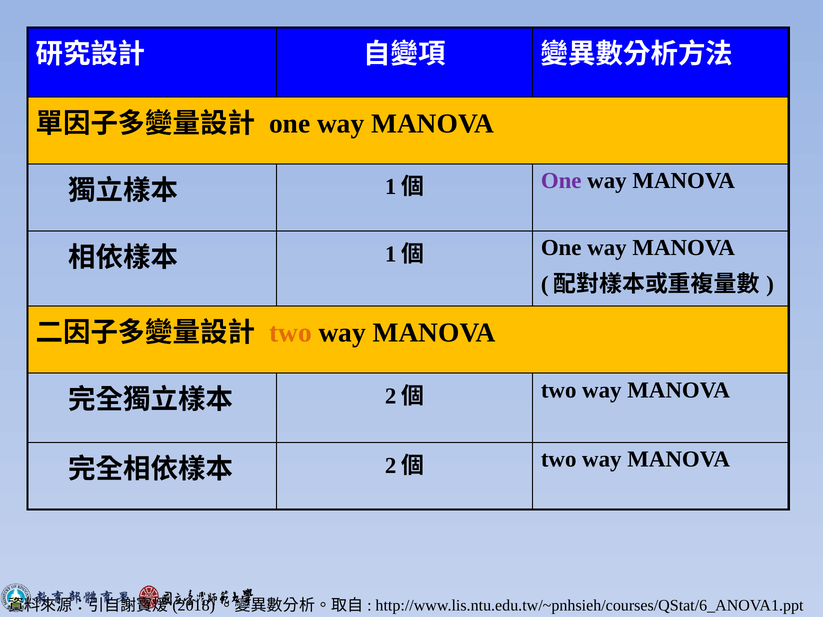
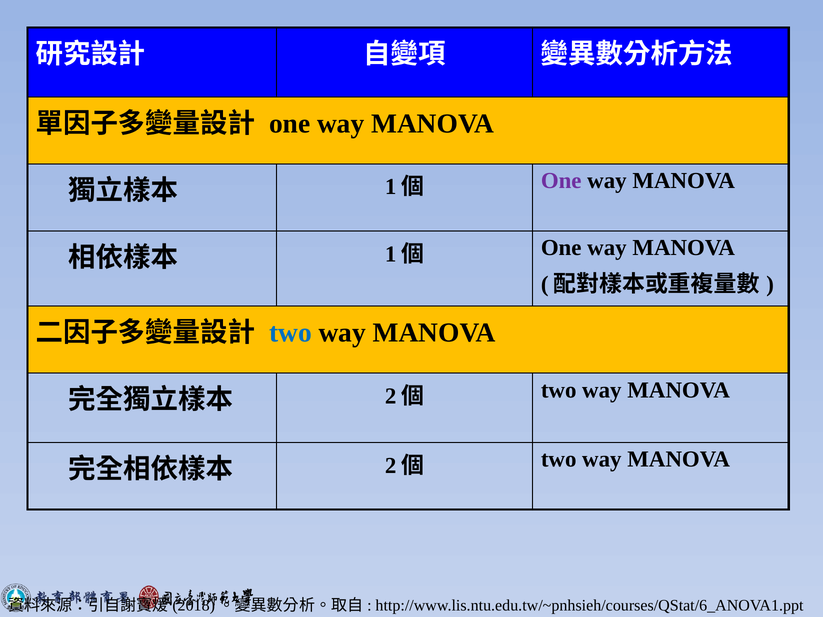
two at (291, 333) colour: orange -> blue
